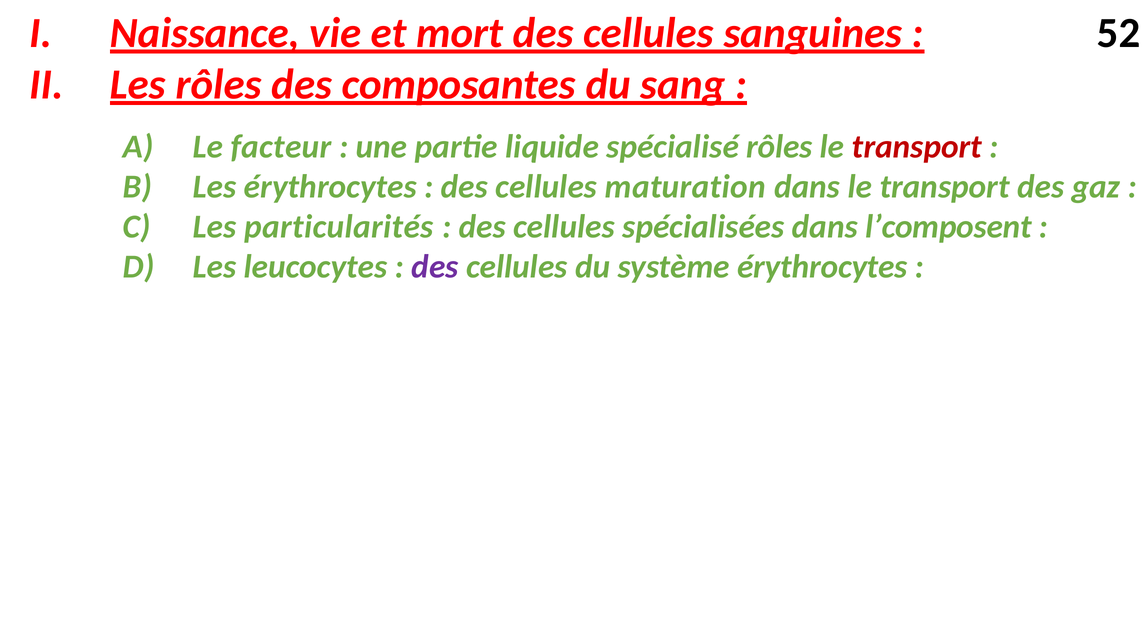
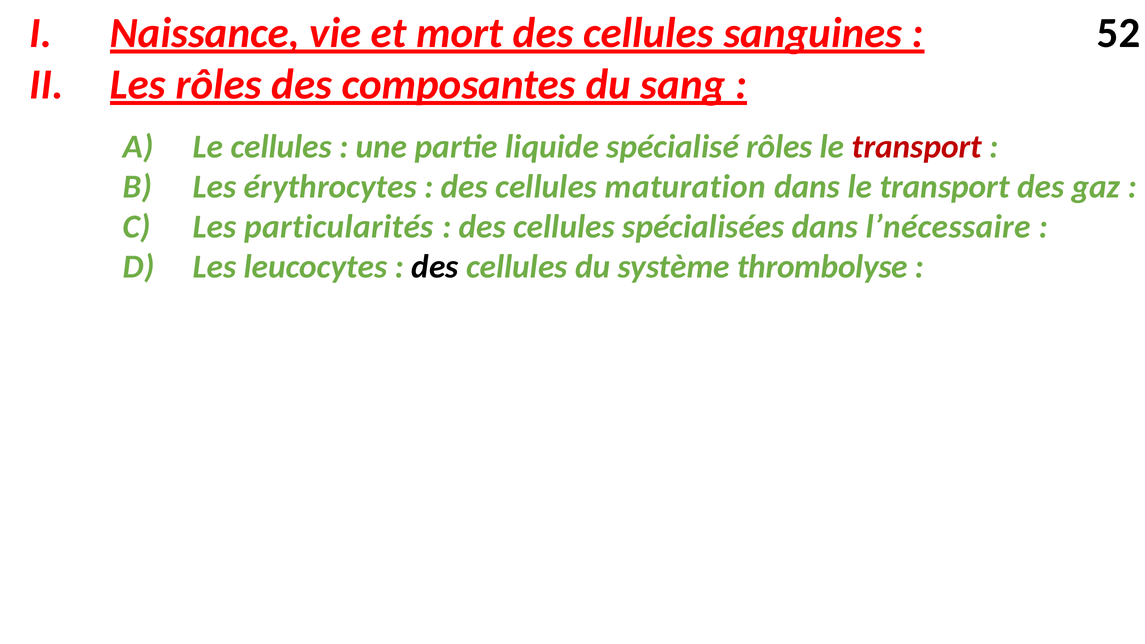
Le facteur: facteur -> cellules
l’composent: l’composent -> l’nécessaire
des at (435, 267) colour: purple -> black
système érythrocytes: érythrocytes -> thrombolyse
